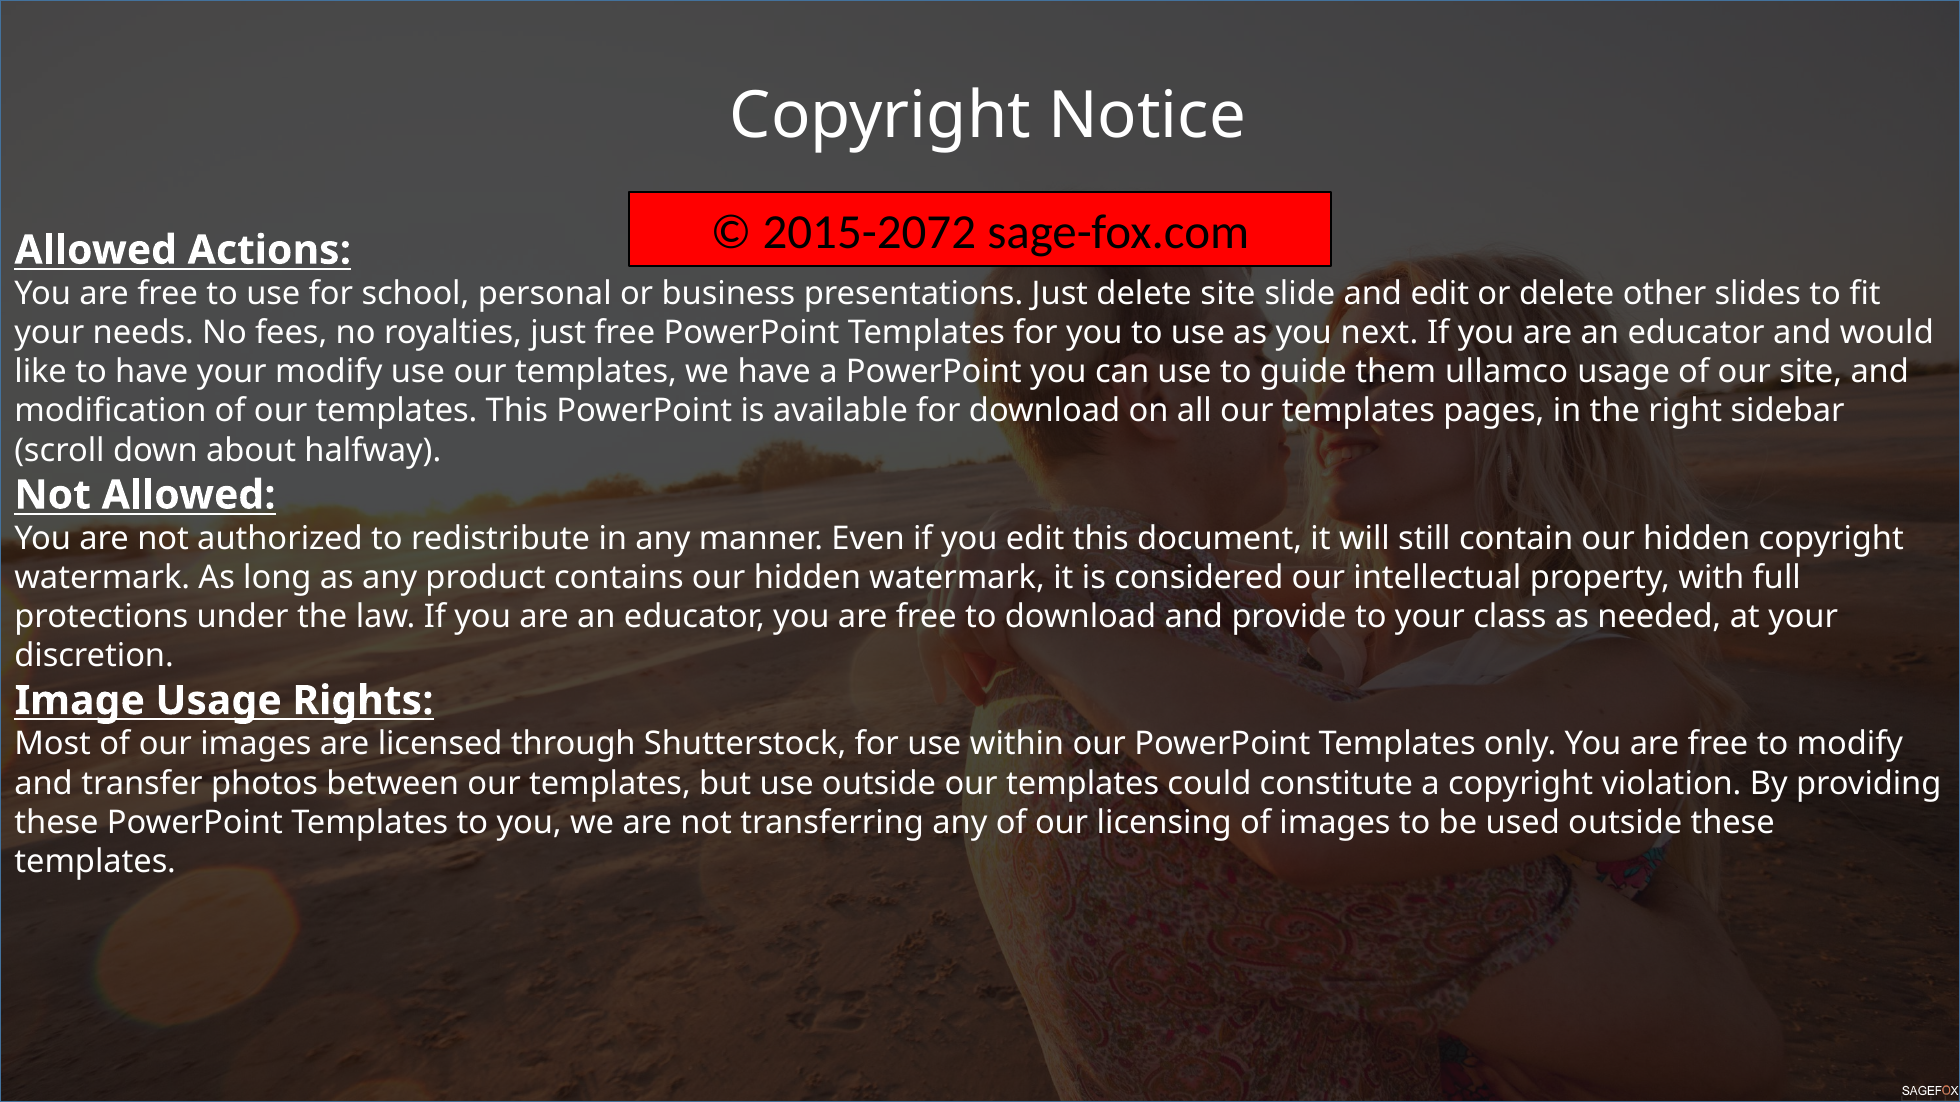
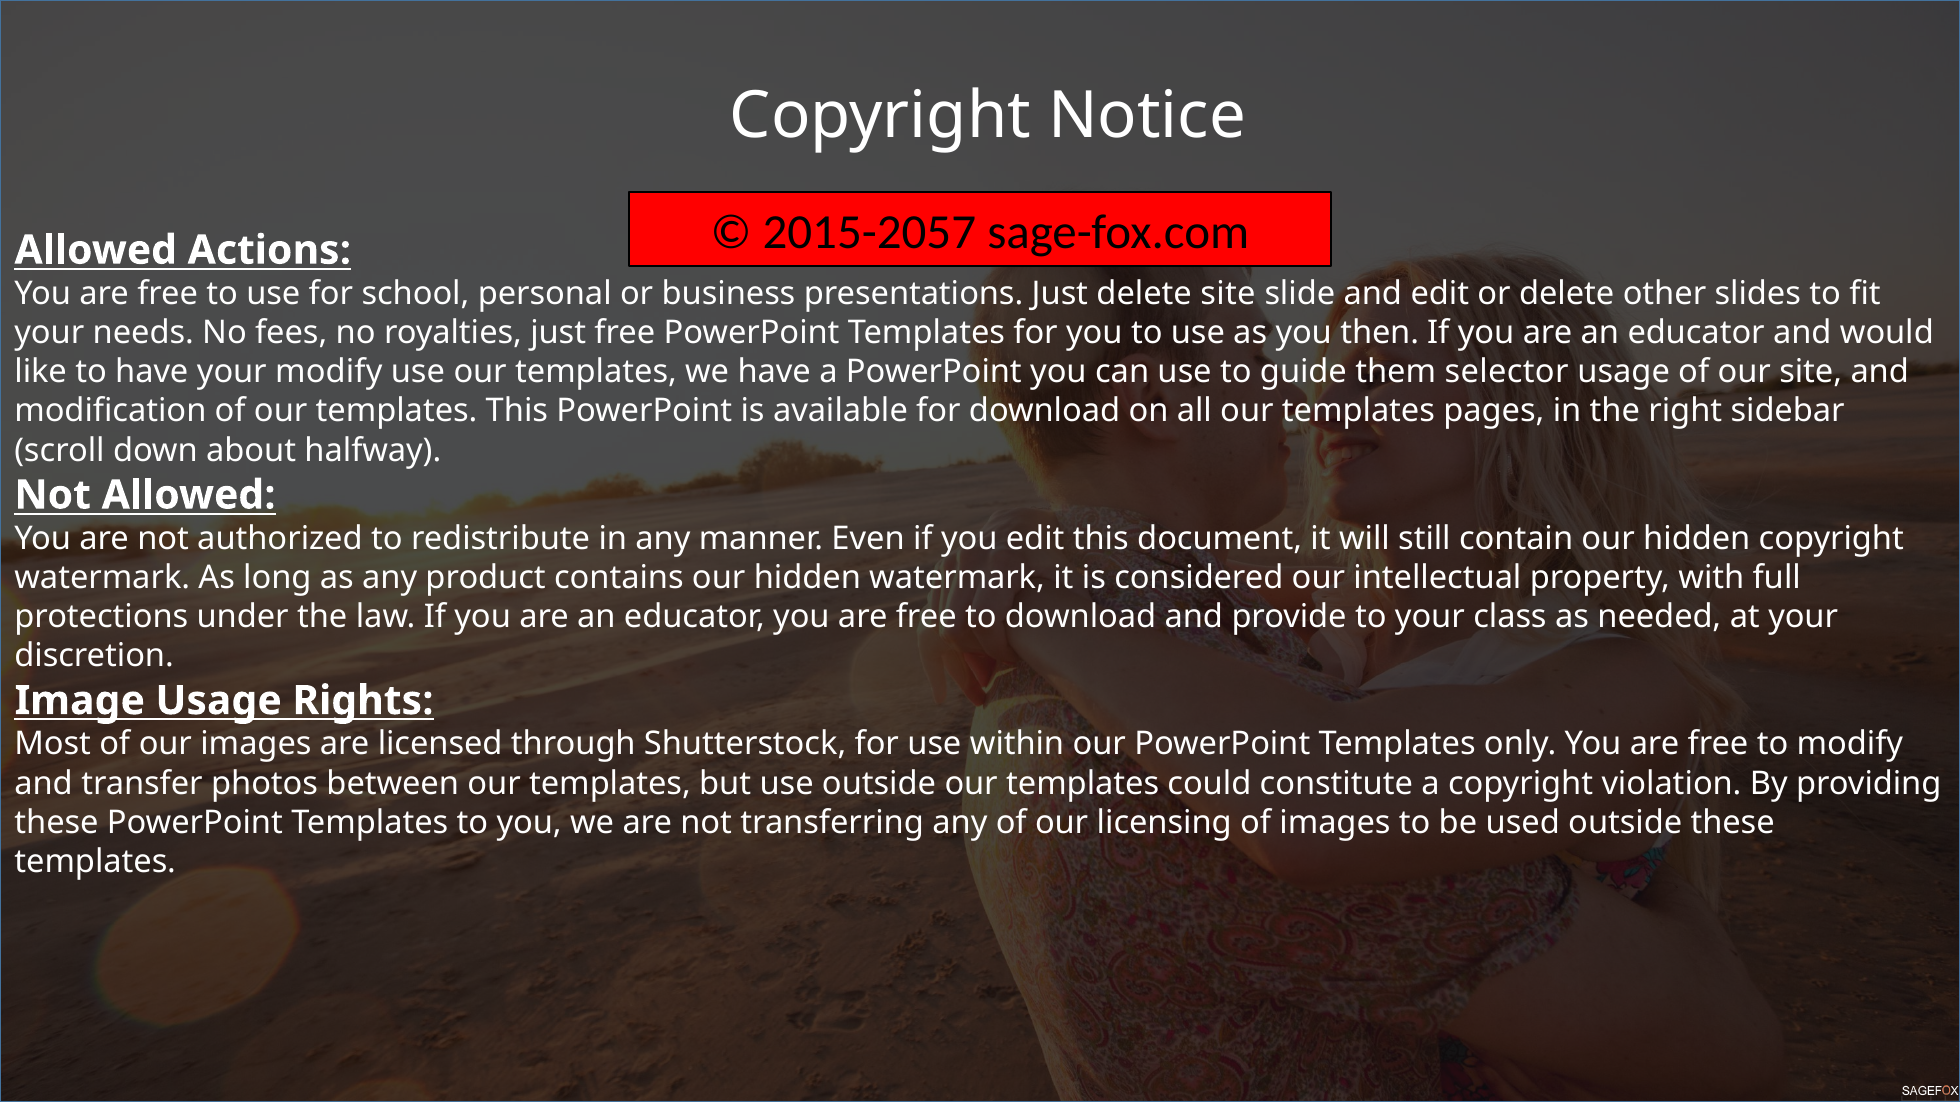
2015-2072: 2015-2072 -> 2015-2057
next: next -> then
ullamco: ullamco -> selector
